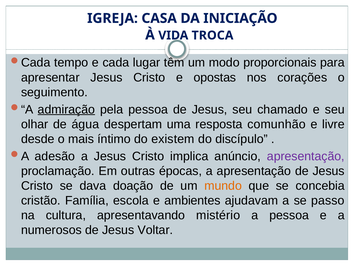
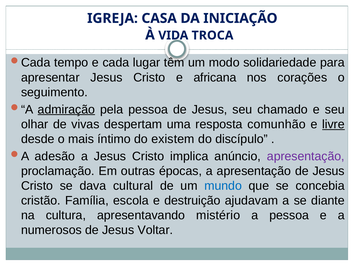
proporcionais: proporcionais -> solidariedade
opostas: opostas -> africana
água: água -> vivas
livre underline: none -> present
doação: doação -> cultural
mundo colour: orange -> blue
ambientes: ambientes -> destruição
passo: passo -> diante
